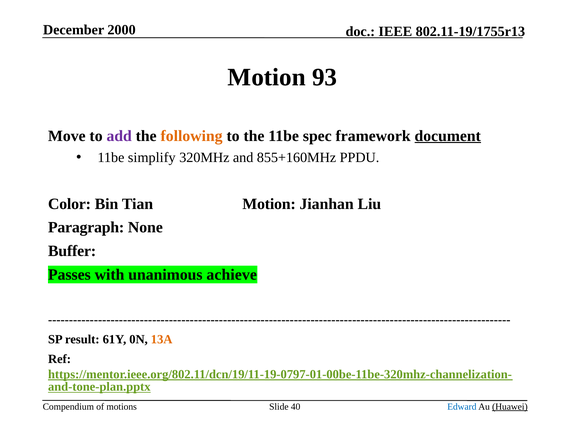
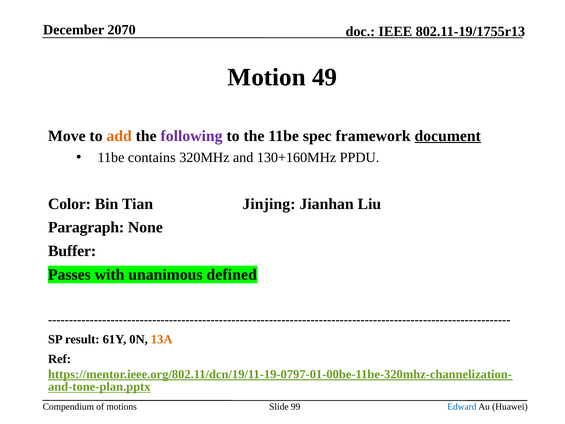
2000: 2000 -> 2070
93: 93 -> 49
add colour: purple -> orange
following colour: orange -> purple
simplify: simplify -> contains
855+160MHz: 855+160MHz -> 130+160MHz
Tian Motion: Motion -> Jinjing
achieve: achieve -> defined
40: 40 -> 99
Huawei underline: present -> none
